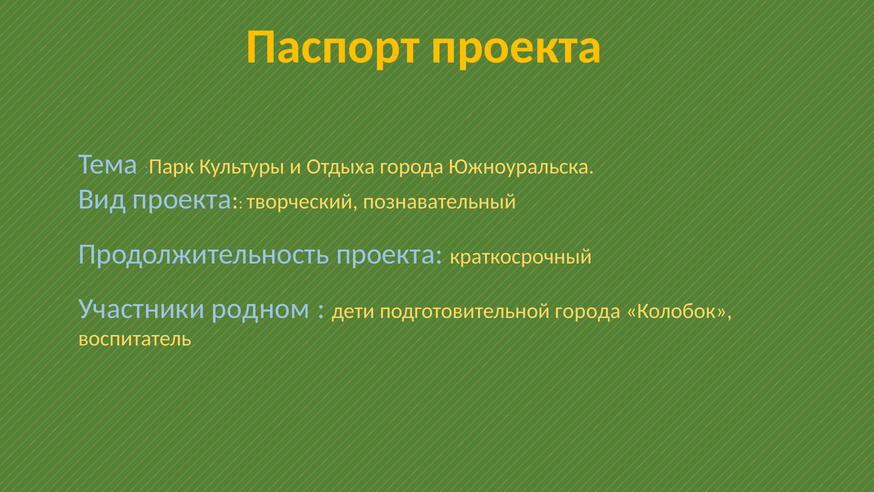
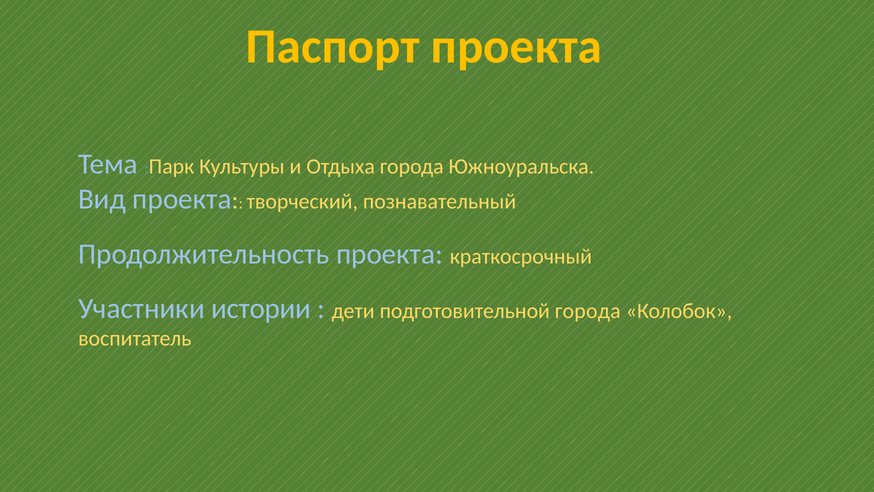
родном: родном -> истории
